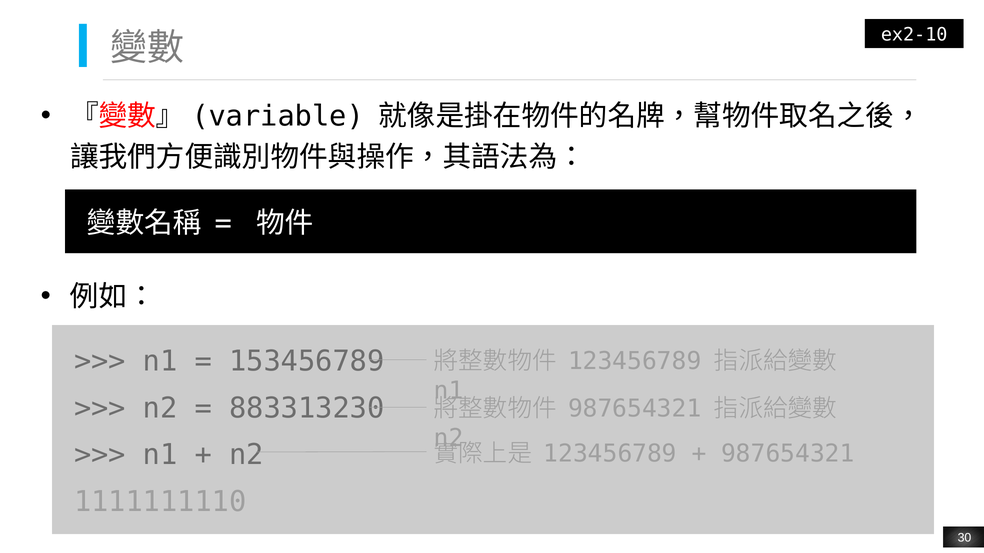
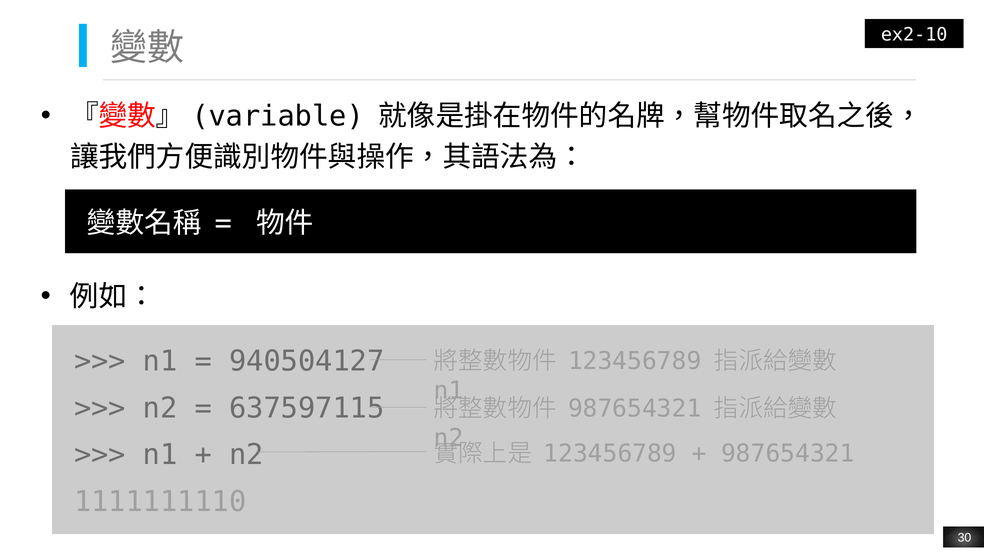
153456789: 153456789 -> 940504127
883313230: 883313230 -> 637597115
